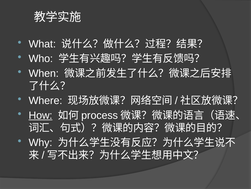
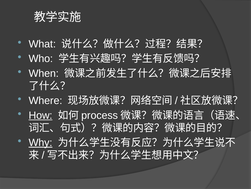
Why underline: none -> present
